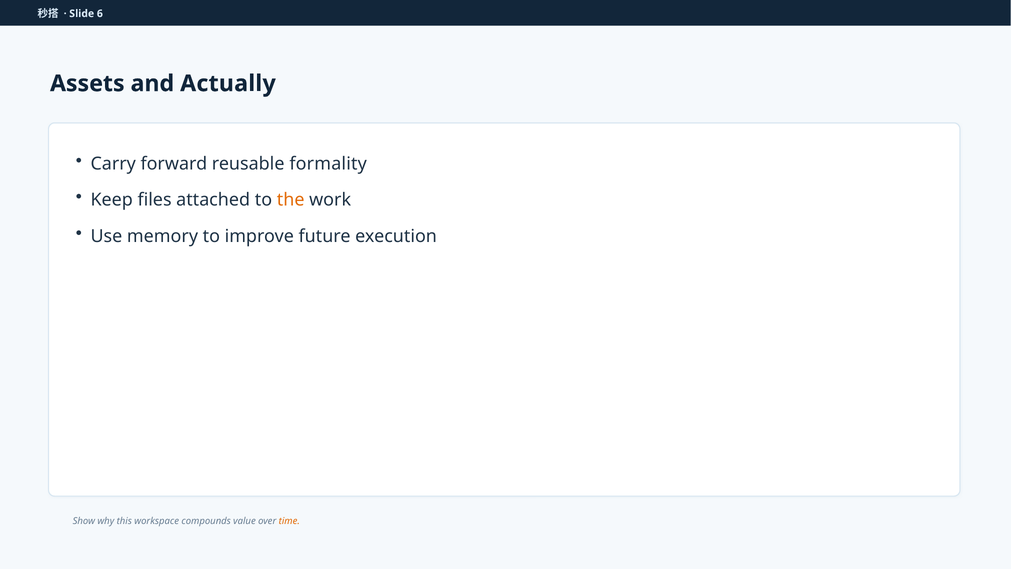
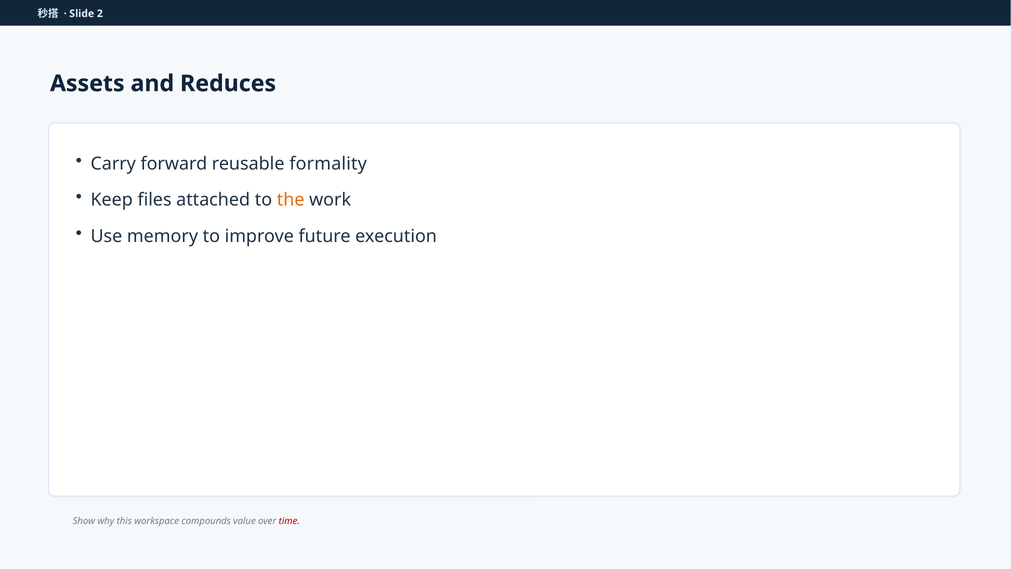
6: 6 -> 2
Actually: Actually -> Reduces
time colour: orange -> red
